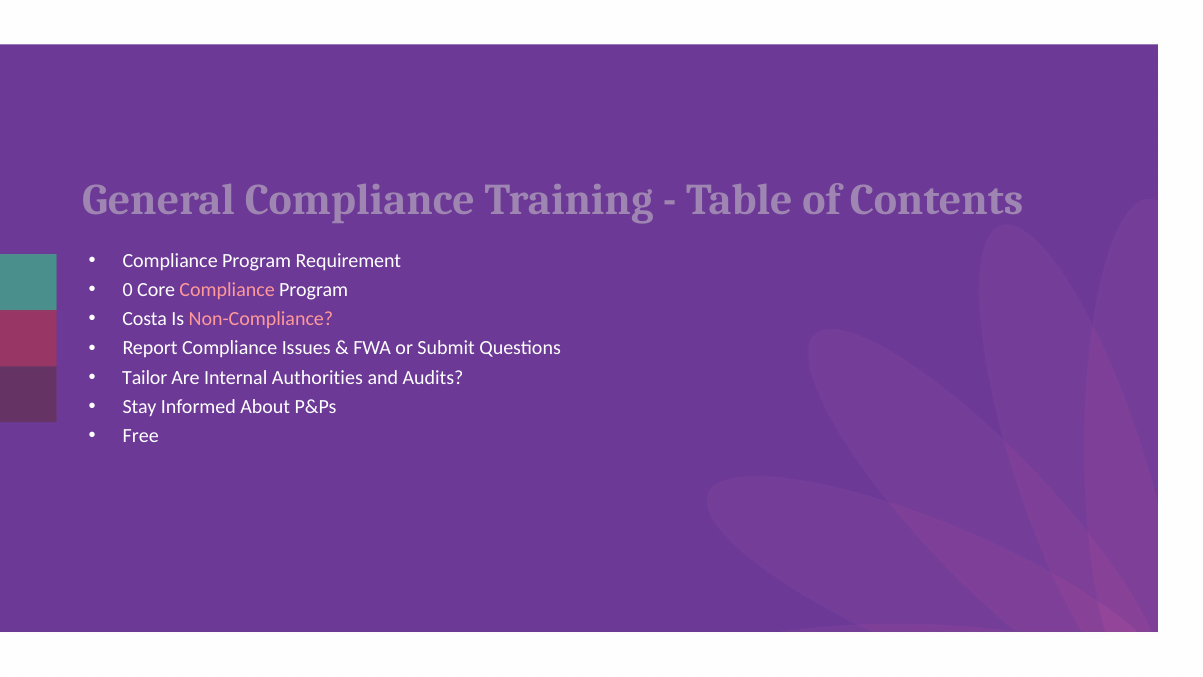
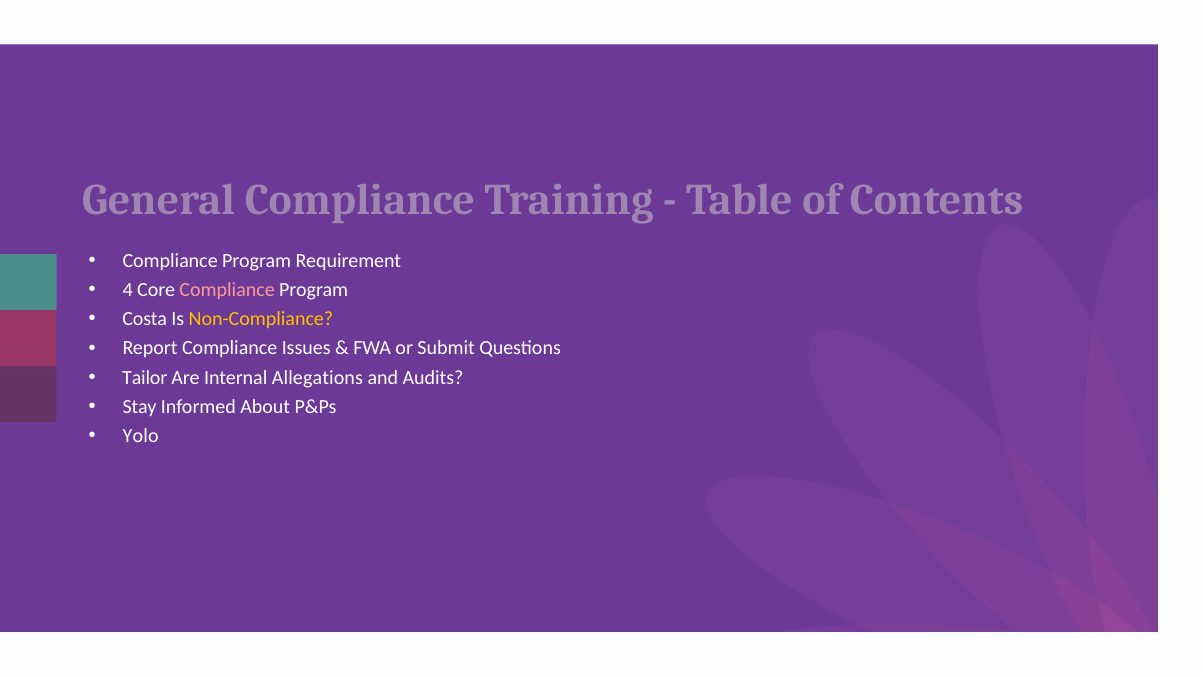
0: 0 -> 4
Non-Compliance colour: pink -> yellow
Authorities: Authorities -> Allegations
Free: Free -> Yolo
